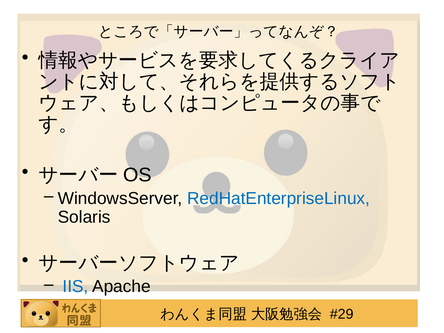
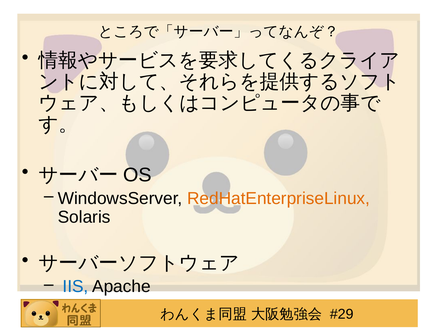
RedHatEnterpriseLinux colour: blue -> orange
